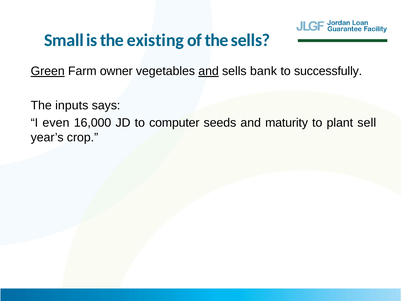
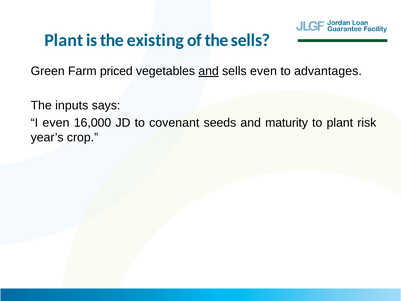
Small at (64, 40): Small -> Plant
Green underline: present -> none
owner: owner -> priced
sells bank: bank -> even
successfully: successfully -> advantages
computer: computer -> covenant
sell: sell -> risk
